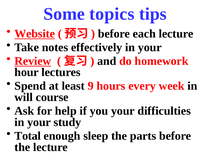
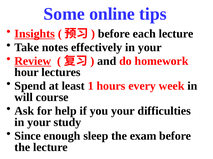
topics: topics -> online
Website: Website -> Insights
9: 9 -> 1
Total: Total -> Since
parts: parts -> exam
